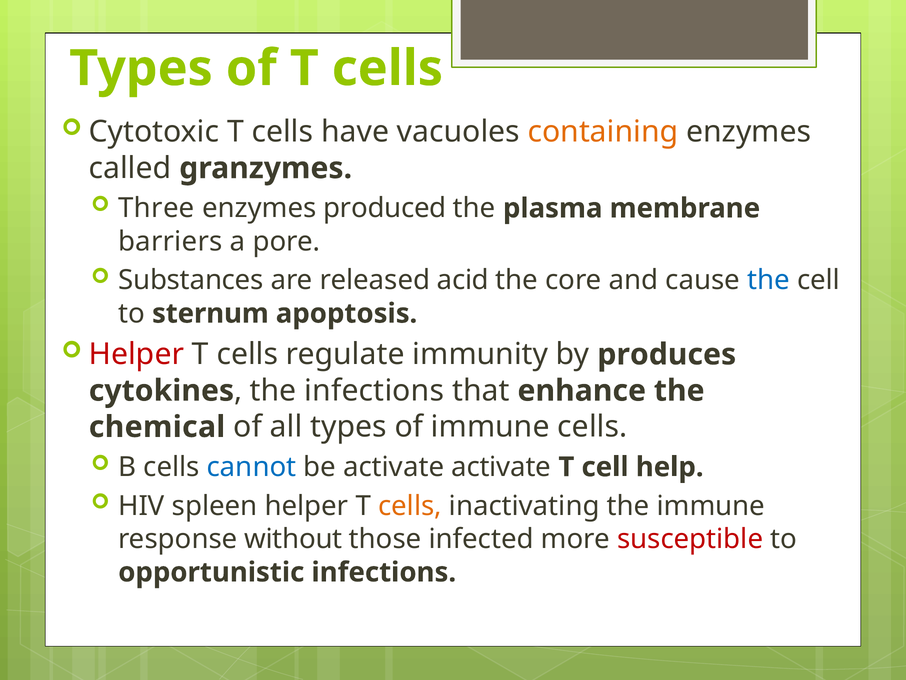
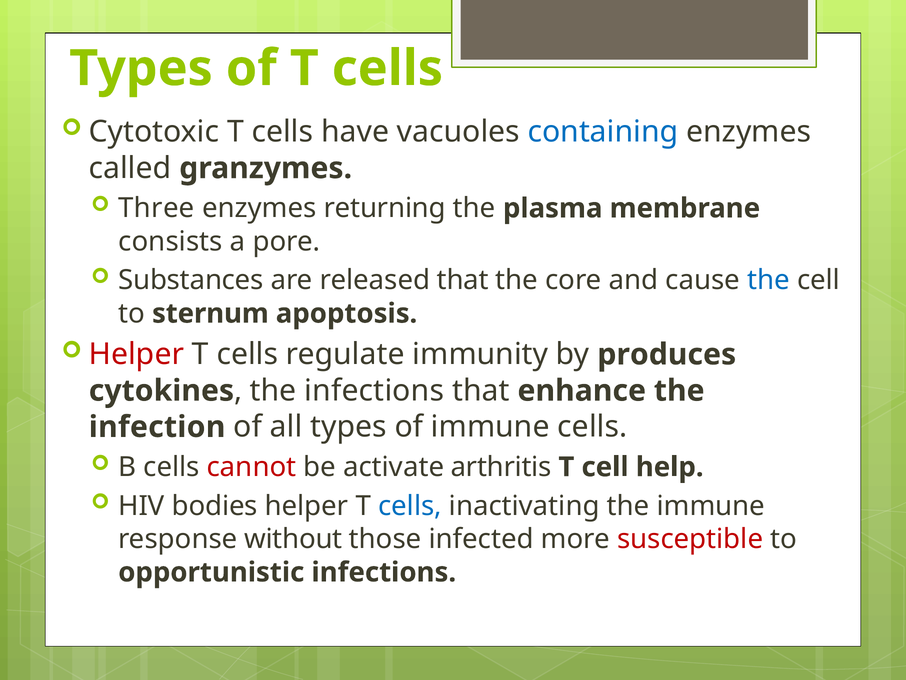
containing colour: orange -> blue
produced: produced -> returning
barriers: barriers -> consists
released acid: acid -> that
chemical: chemical -> infection
cannot colour: blue -> red
activate activate: activate -> arthritis
spleen: spleen -> bodies
cells at (410, 506) colour: orange -> blue
